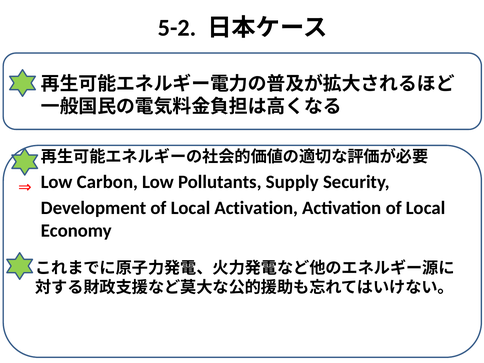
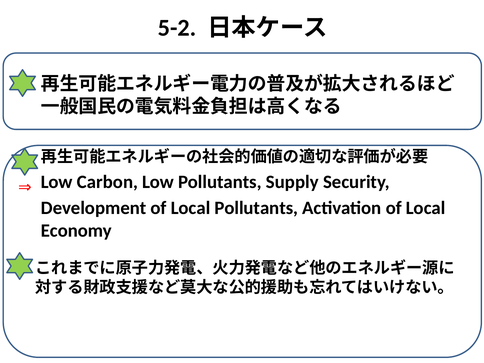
Local Activation: Activation -> Pollutants
